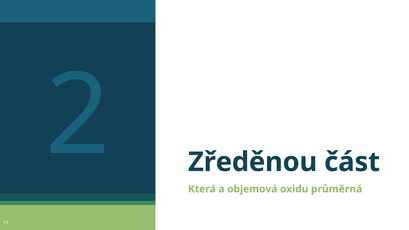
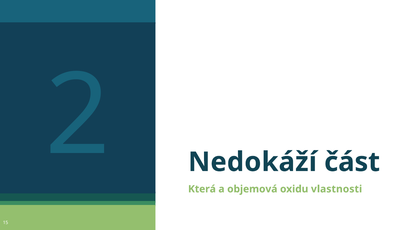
Zředěnou: Zředěnou -> Nedokáží
průměrná: průměrná -> vlastnosti
